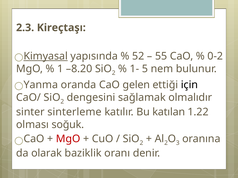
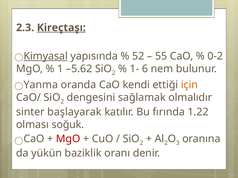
Kireçtaşı underline: none -> present
–8.20: –8.20 -> –5.62
5: 5 -> 6
gelen: gelen -> kendi
için colour: black -> orange
sinterleme: sinterleme -> başlayarak
katılan: katılan -> fırında
olarak: olarak -> yükün
